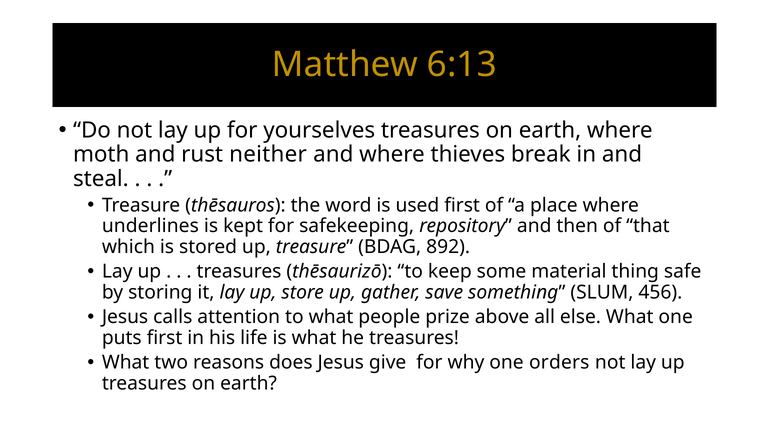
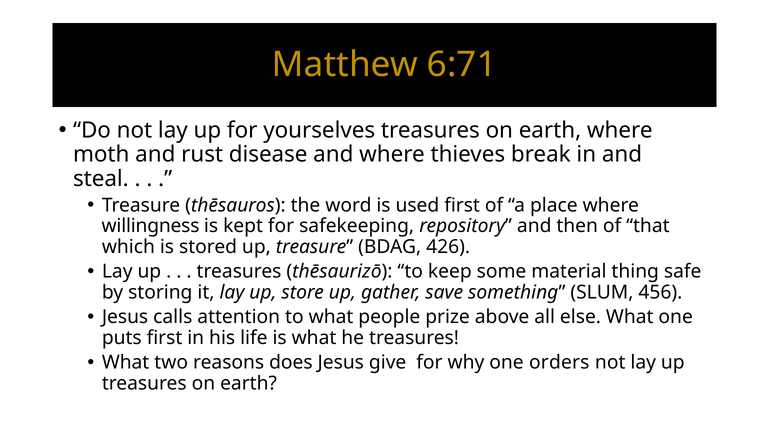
6:13: 6:13 -> 6:71
neither: neither -> disease
underlines: underlines -> willingness
892: 892 -> 426
